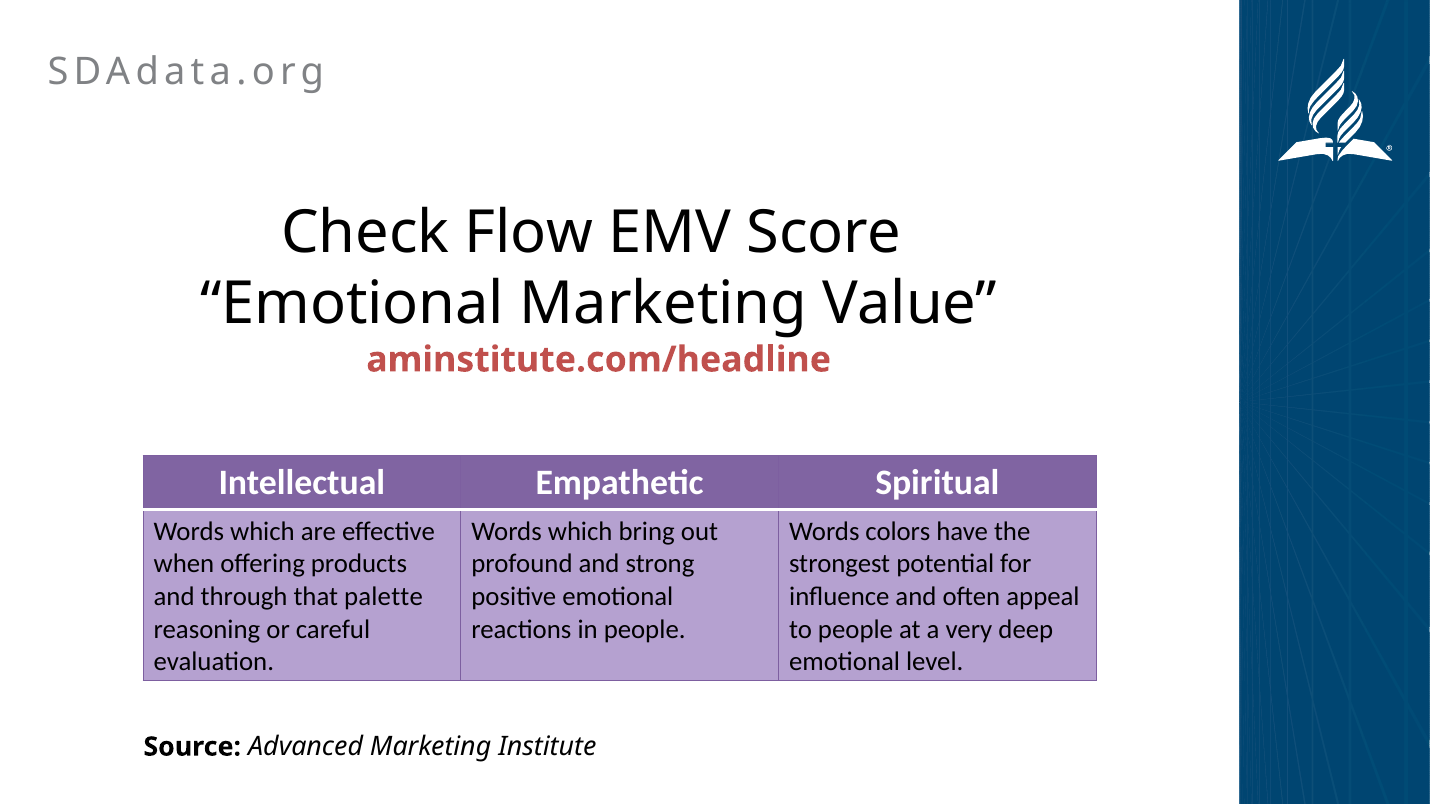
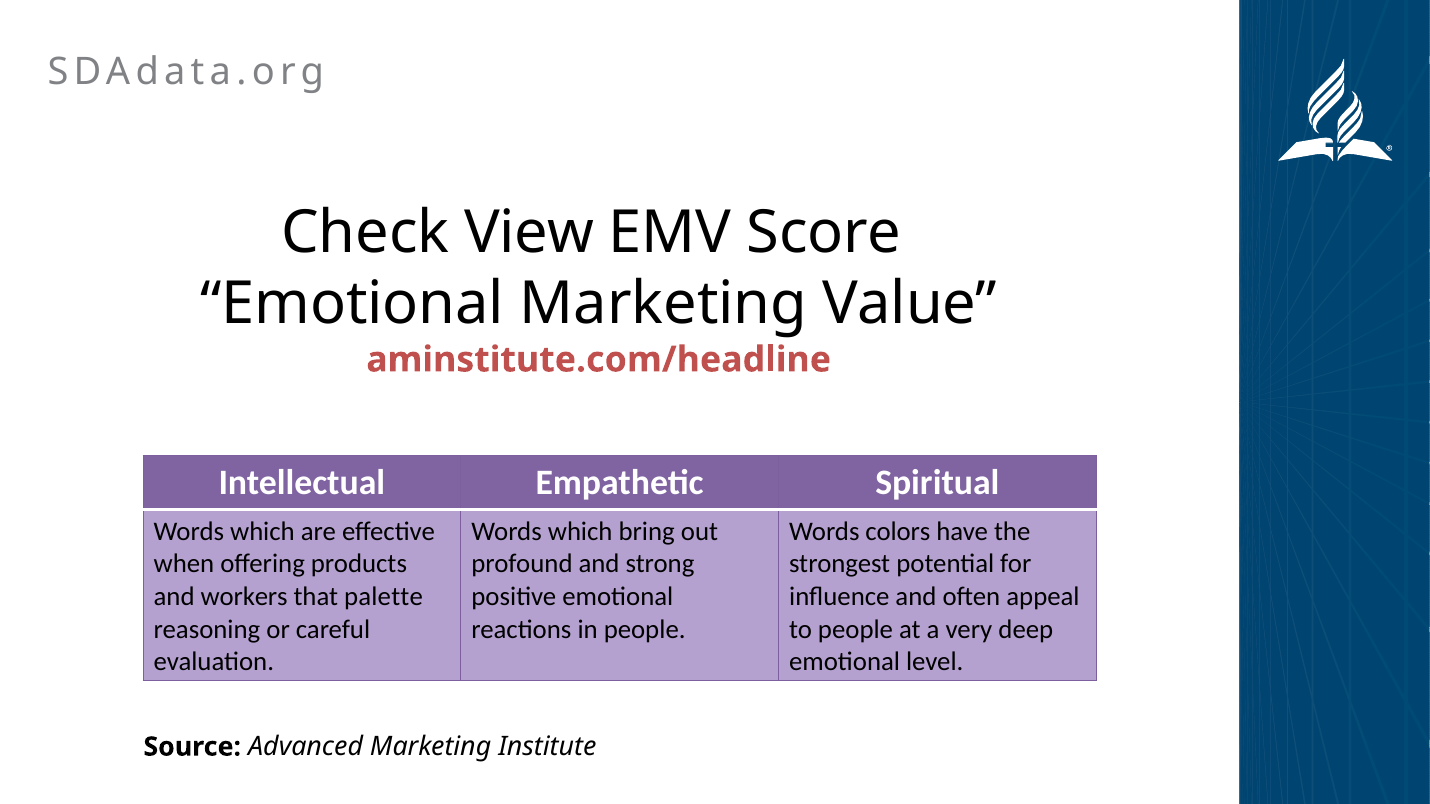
Flow: Flow -> View
through: through -> workers
